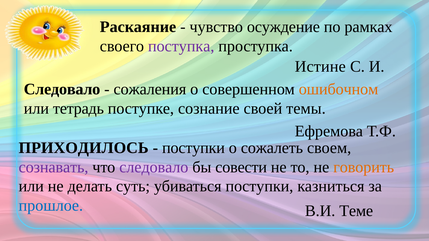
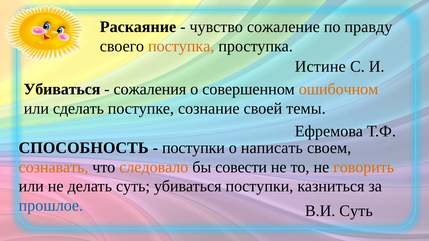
осуждение: осуждение -> сожаление
рамках: рамках -> правду
поступка colour: purple -> orange
Следовало at (62, 89): Следовало -> Убиваться
тетрадь: тетрадь -> сделать
ПРИХОДИЛОСЬ: ПРИХОДИЛОСЬ -> СПОСОБНОСТЬ
сожалеть: сожалеть -> написать
сознавать colour: purple -> orange
следовало at (154, 167) colour: purple -> orange
В.И Теме: Теме -> Суть
